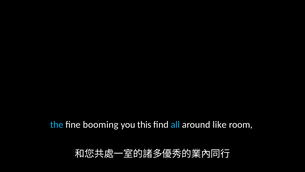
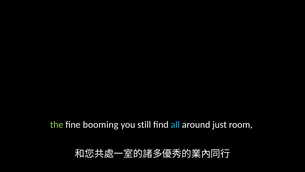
the colour: light blue -> light green
this: this -> still
like: like -> just
